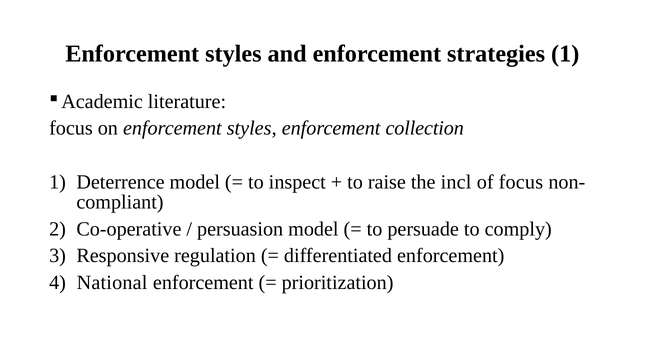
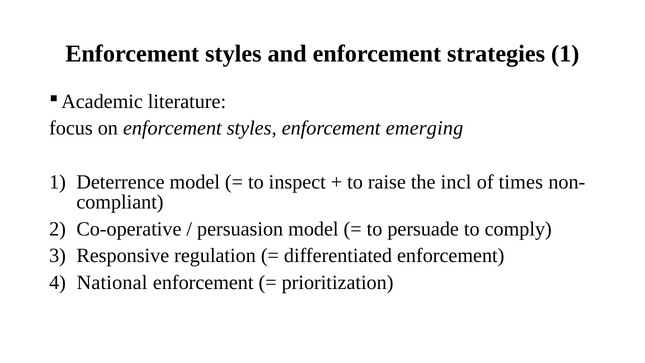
collection: collection -> emerging
of focus: focus -> times
